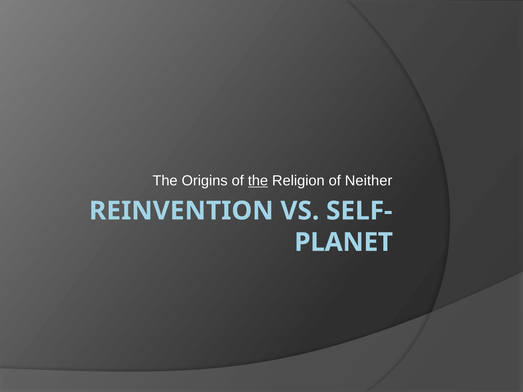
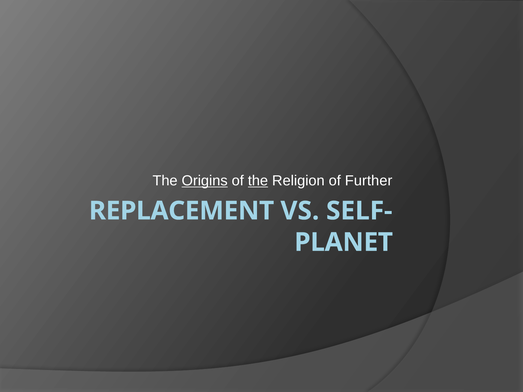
Origins underline: none -> present
Neither: Neither -> Further
REINVENTION: REINVENTION -> REPLACEMENT
